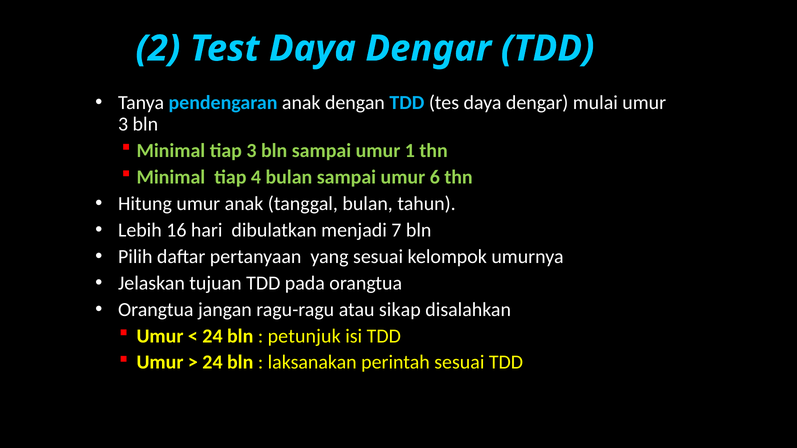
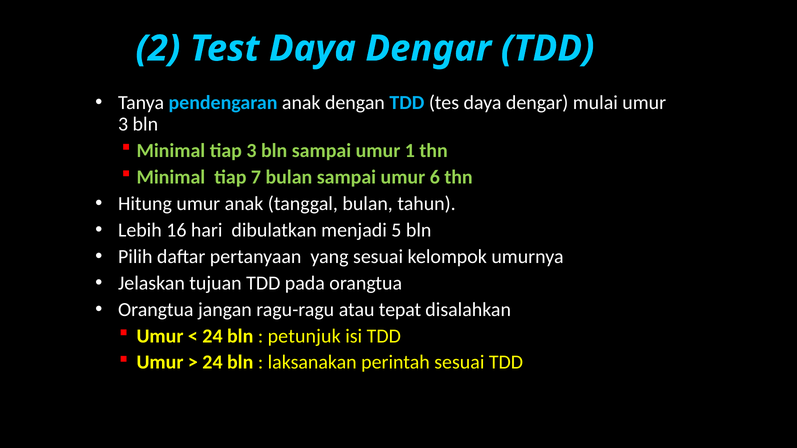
4: 4 -> 7
7: 7 -> 5
sikap: sikap -> tepat
